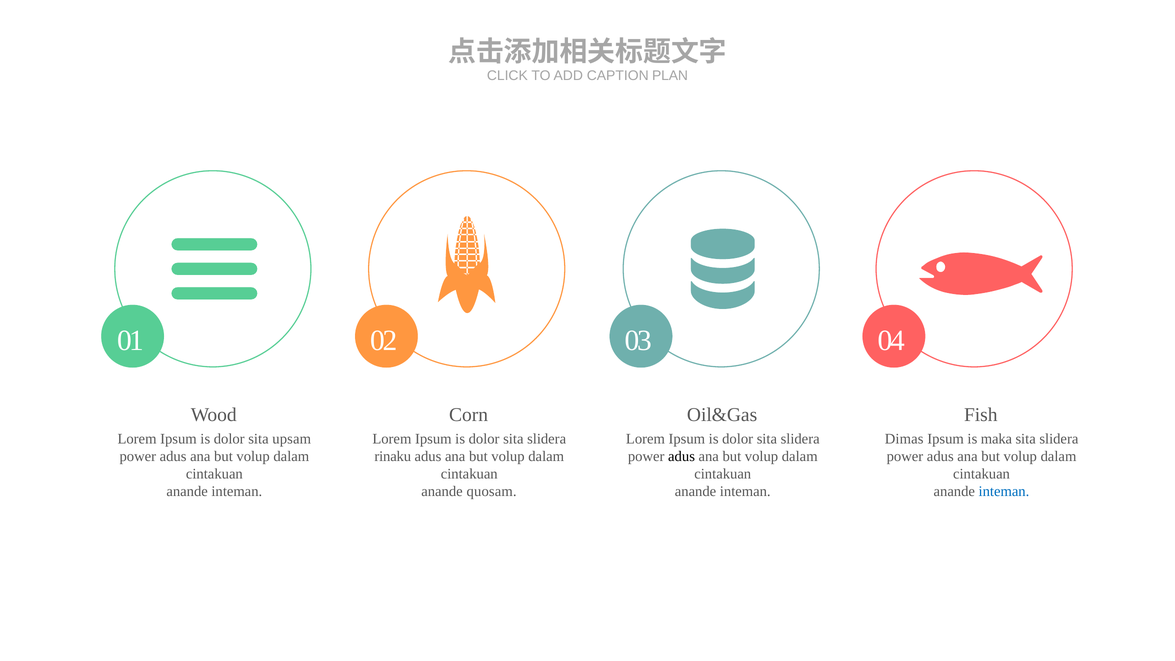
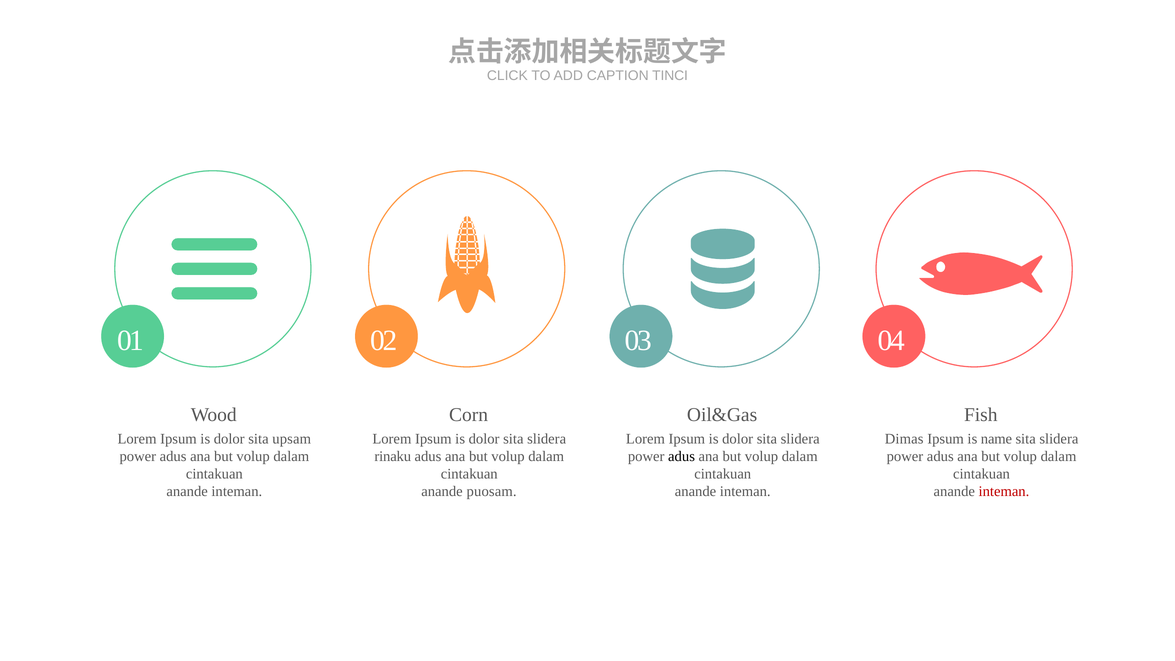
PLAN: PLAN -> TINCI
maka: maka -> name
quosam: quosam -> puosam
inteman at (1004, 492) colour: blue -> red
